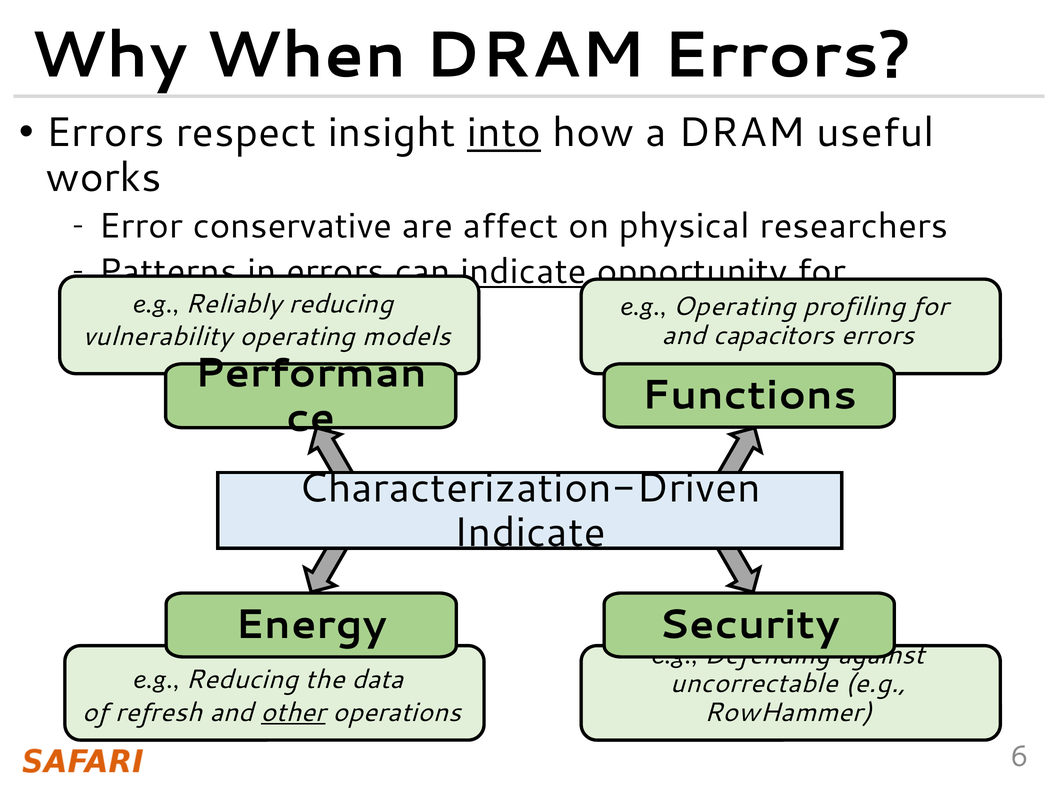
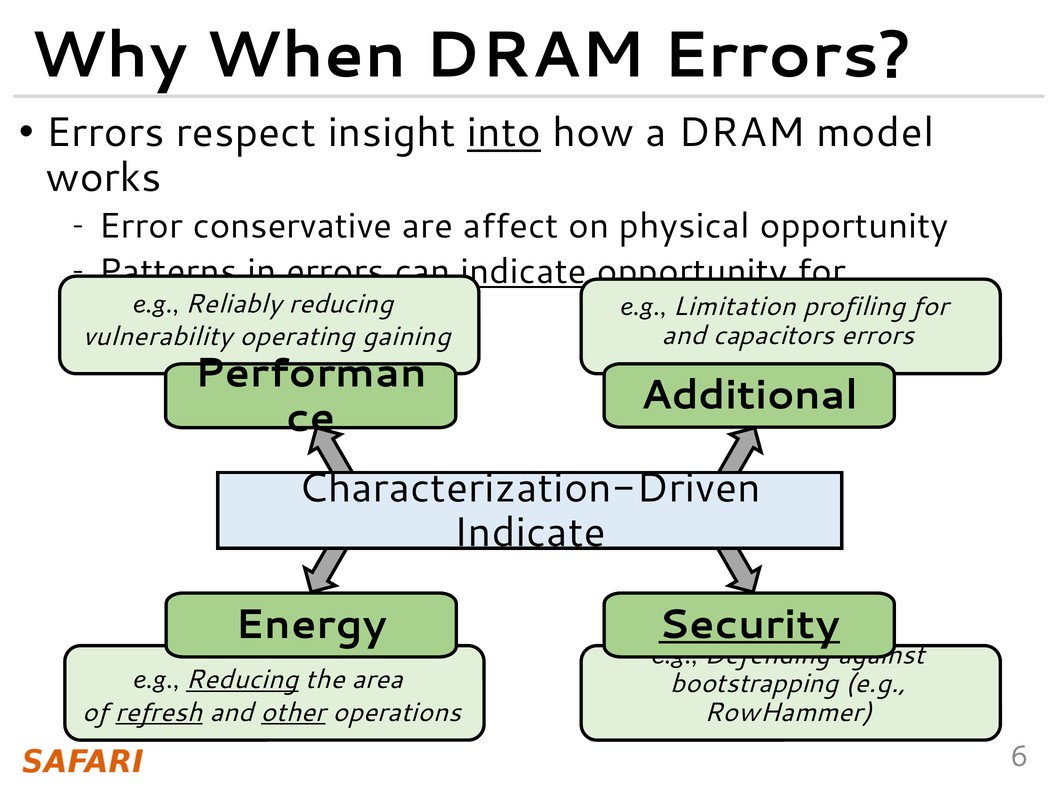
useful: useful -> model
physical researchers: researchers -> opportunity
e.g Operating: Operating -> Limitation
models: models -> gaining
Functions: Functions -> Additional
Security underline: none -> present
Reducing at (242, 680) underline: none -> present
data: data -> area
uncorrectable: uncorrectable -> bootstrapping
refresh underline: none -> present
